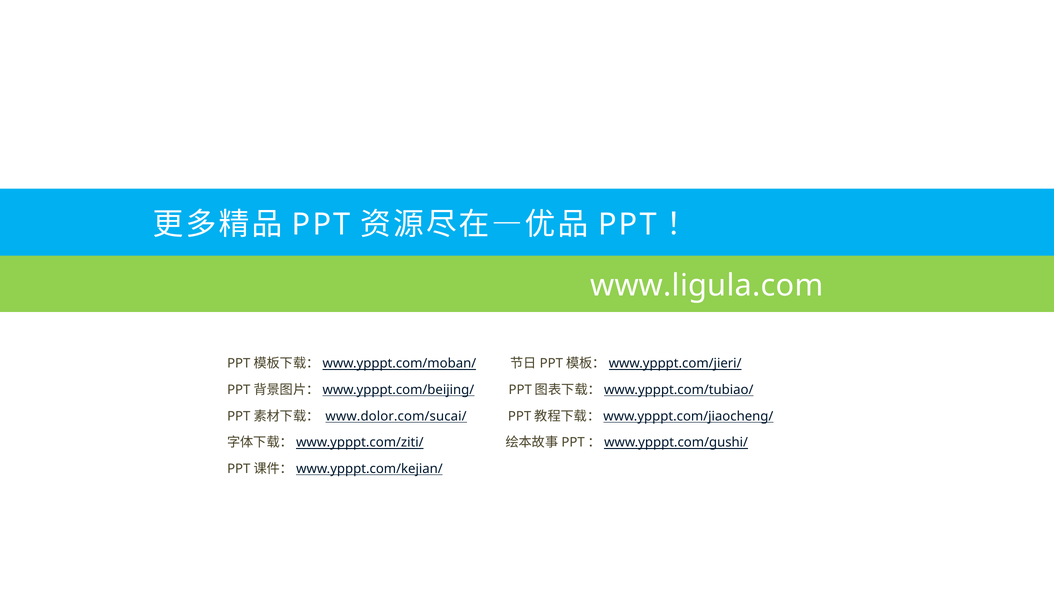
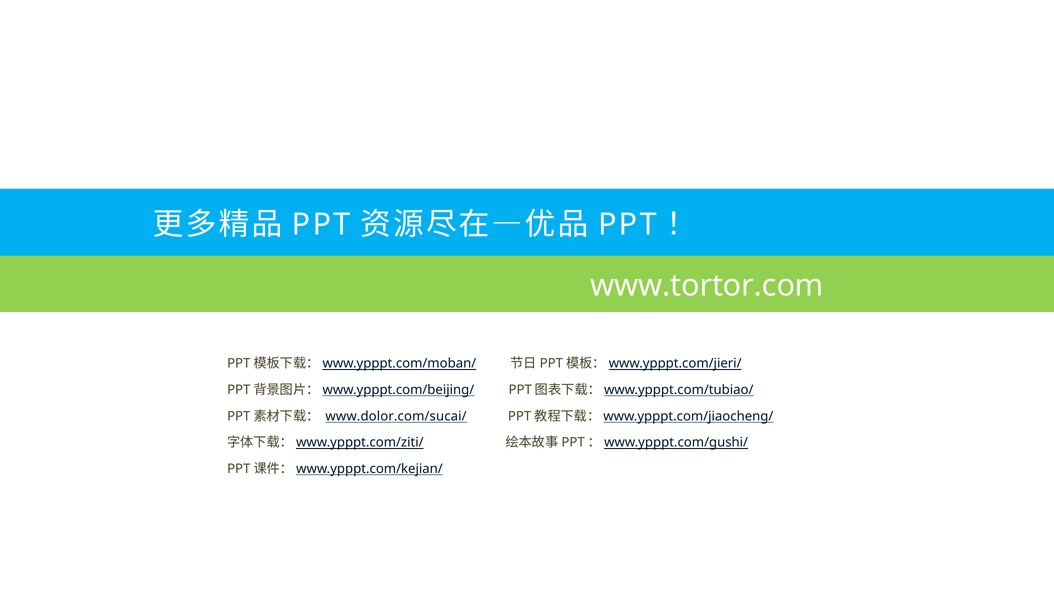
www.ligula.com: www.ligula.com -> www.tortor.com
